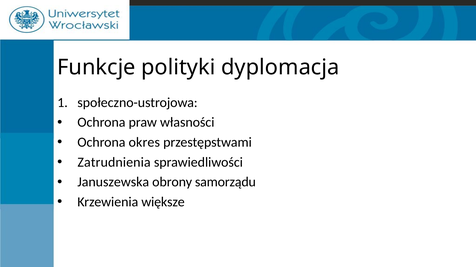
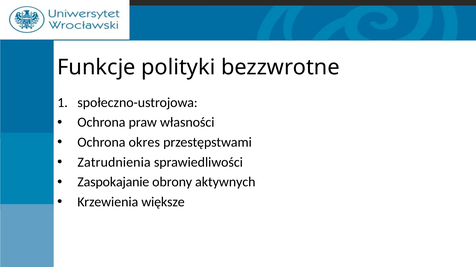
dyplomacja: dyplomacja -> bezzwrotne
Januszewska: Januszewska -> Zaspokajanie
samorządu: samorządu -> aktywnych
